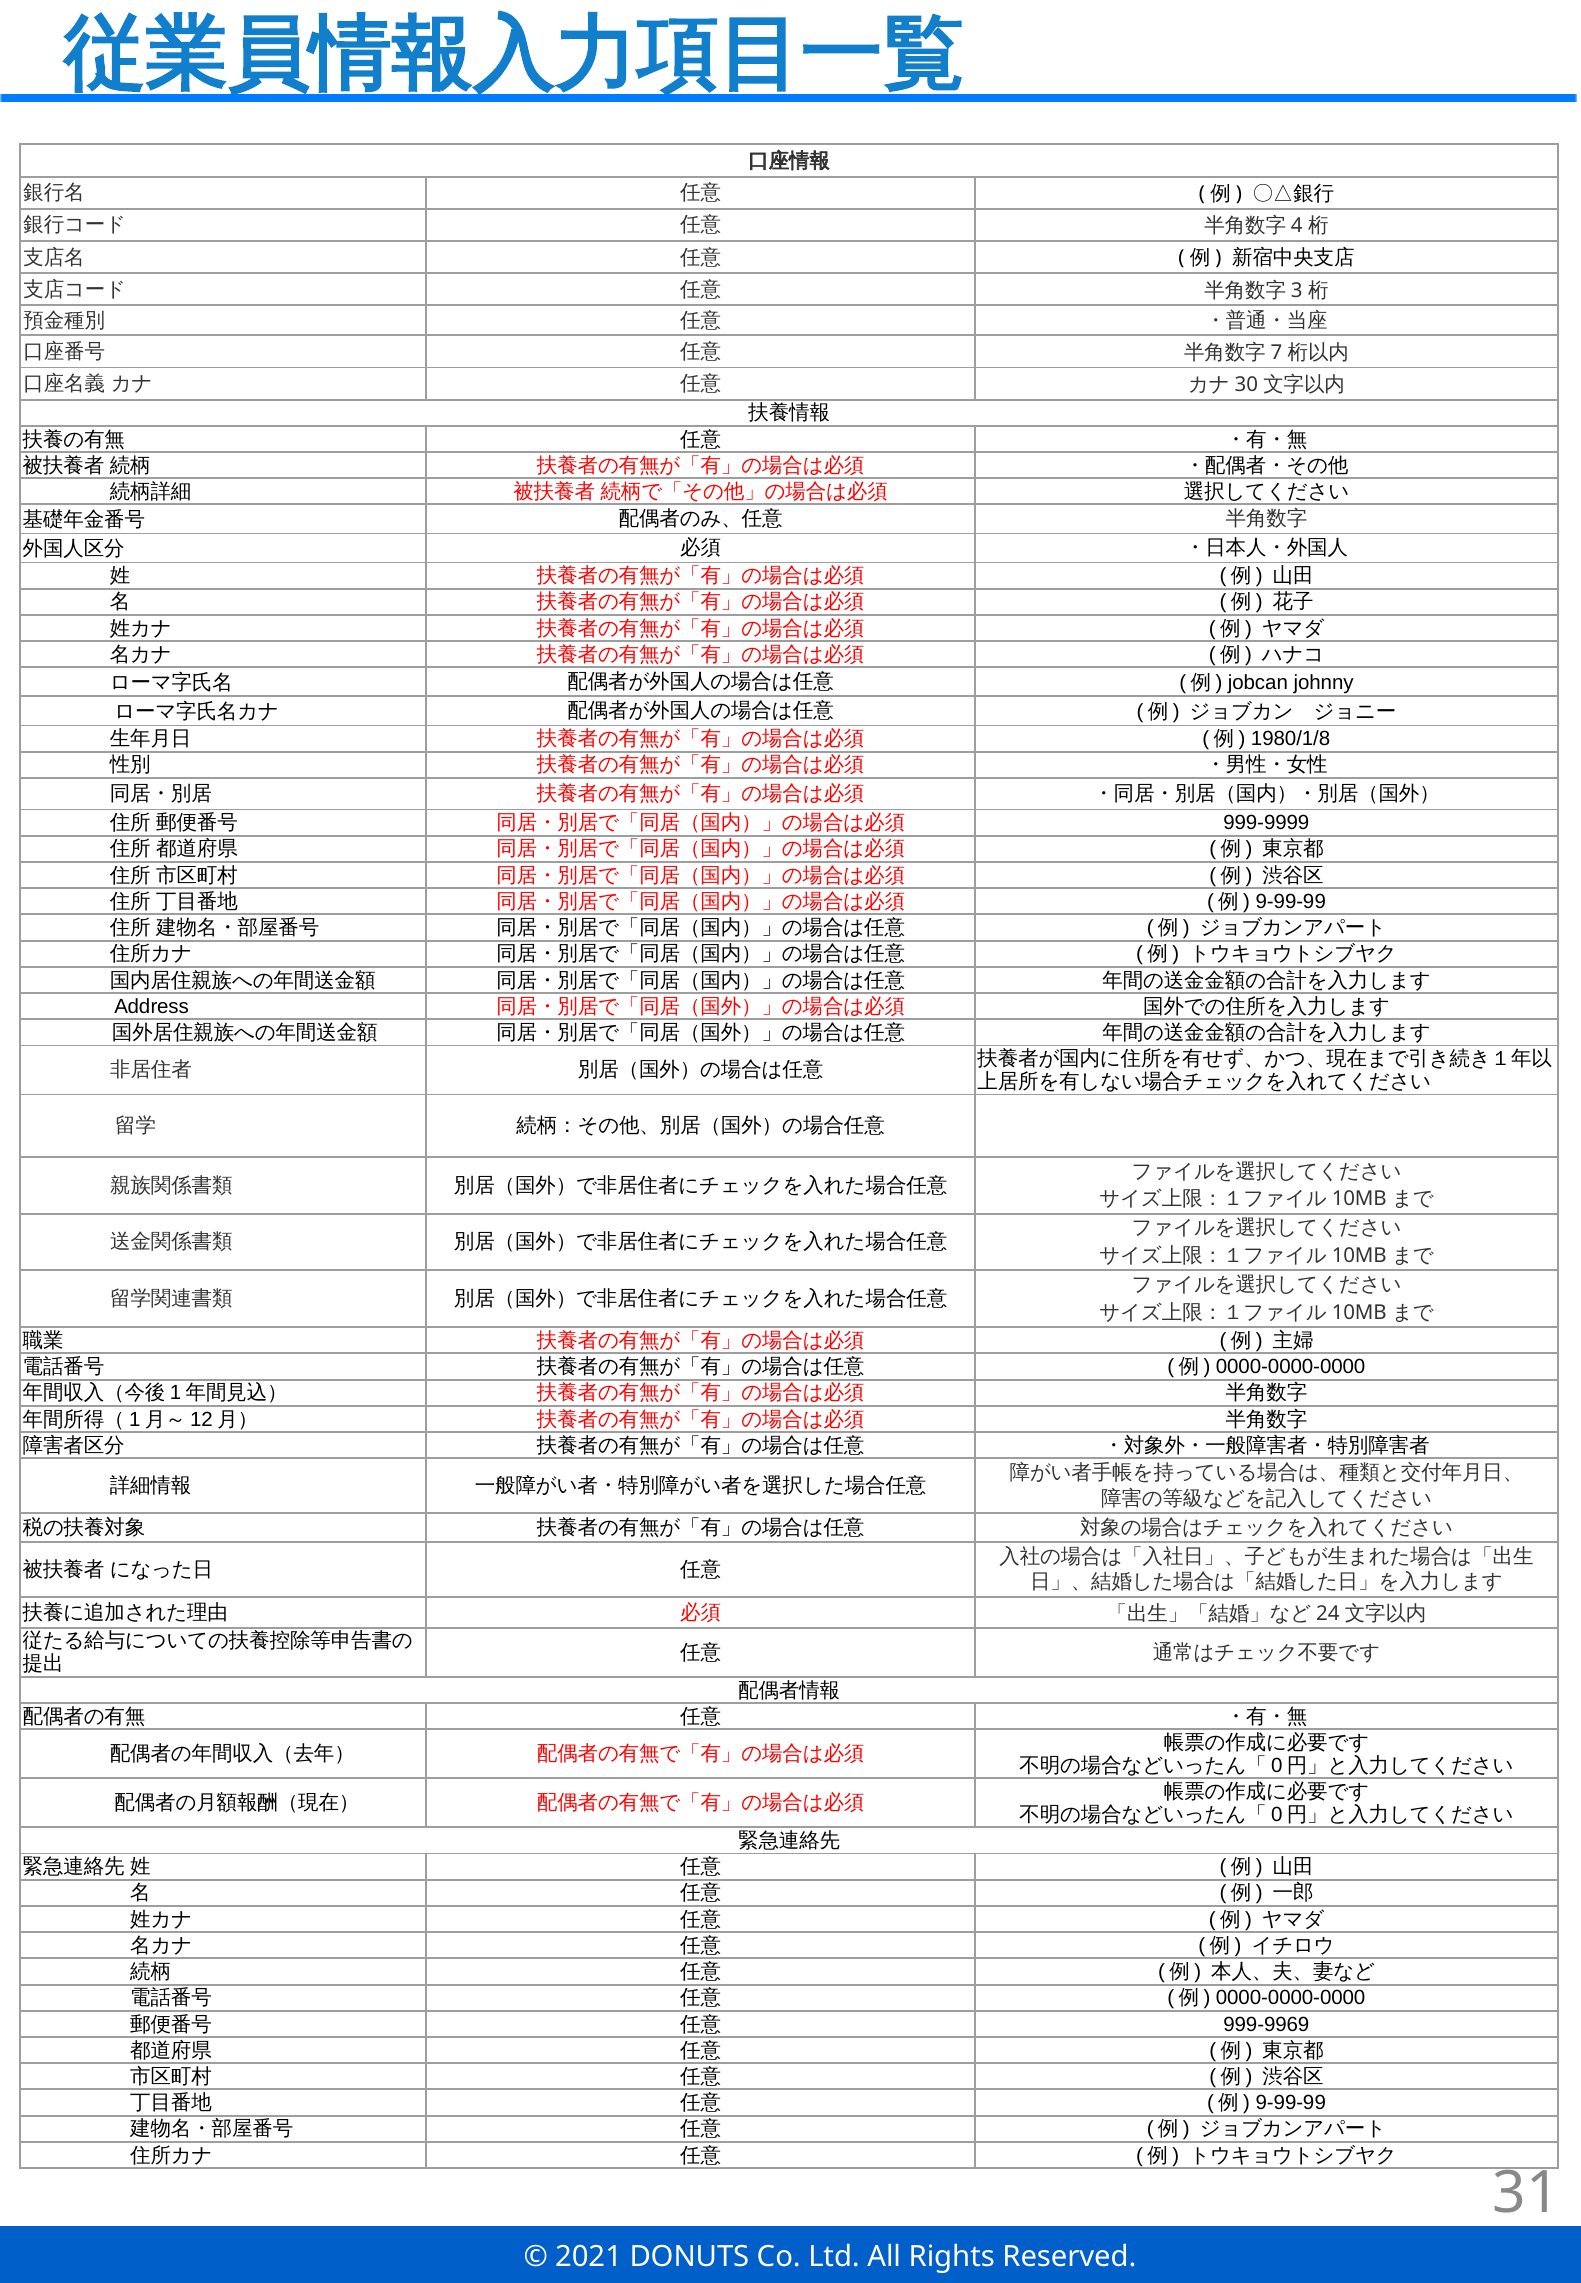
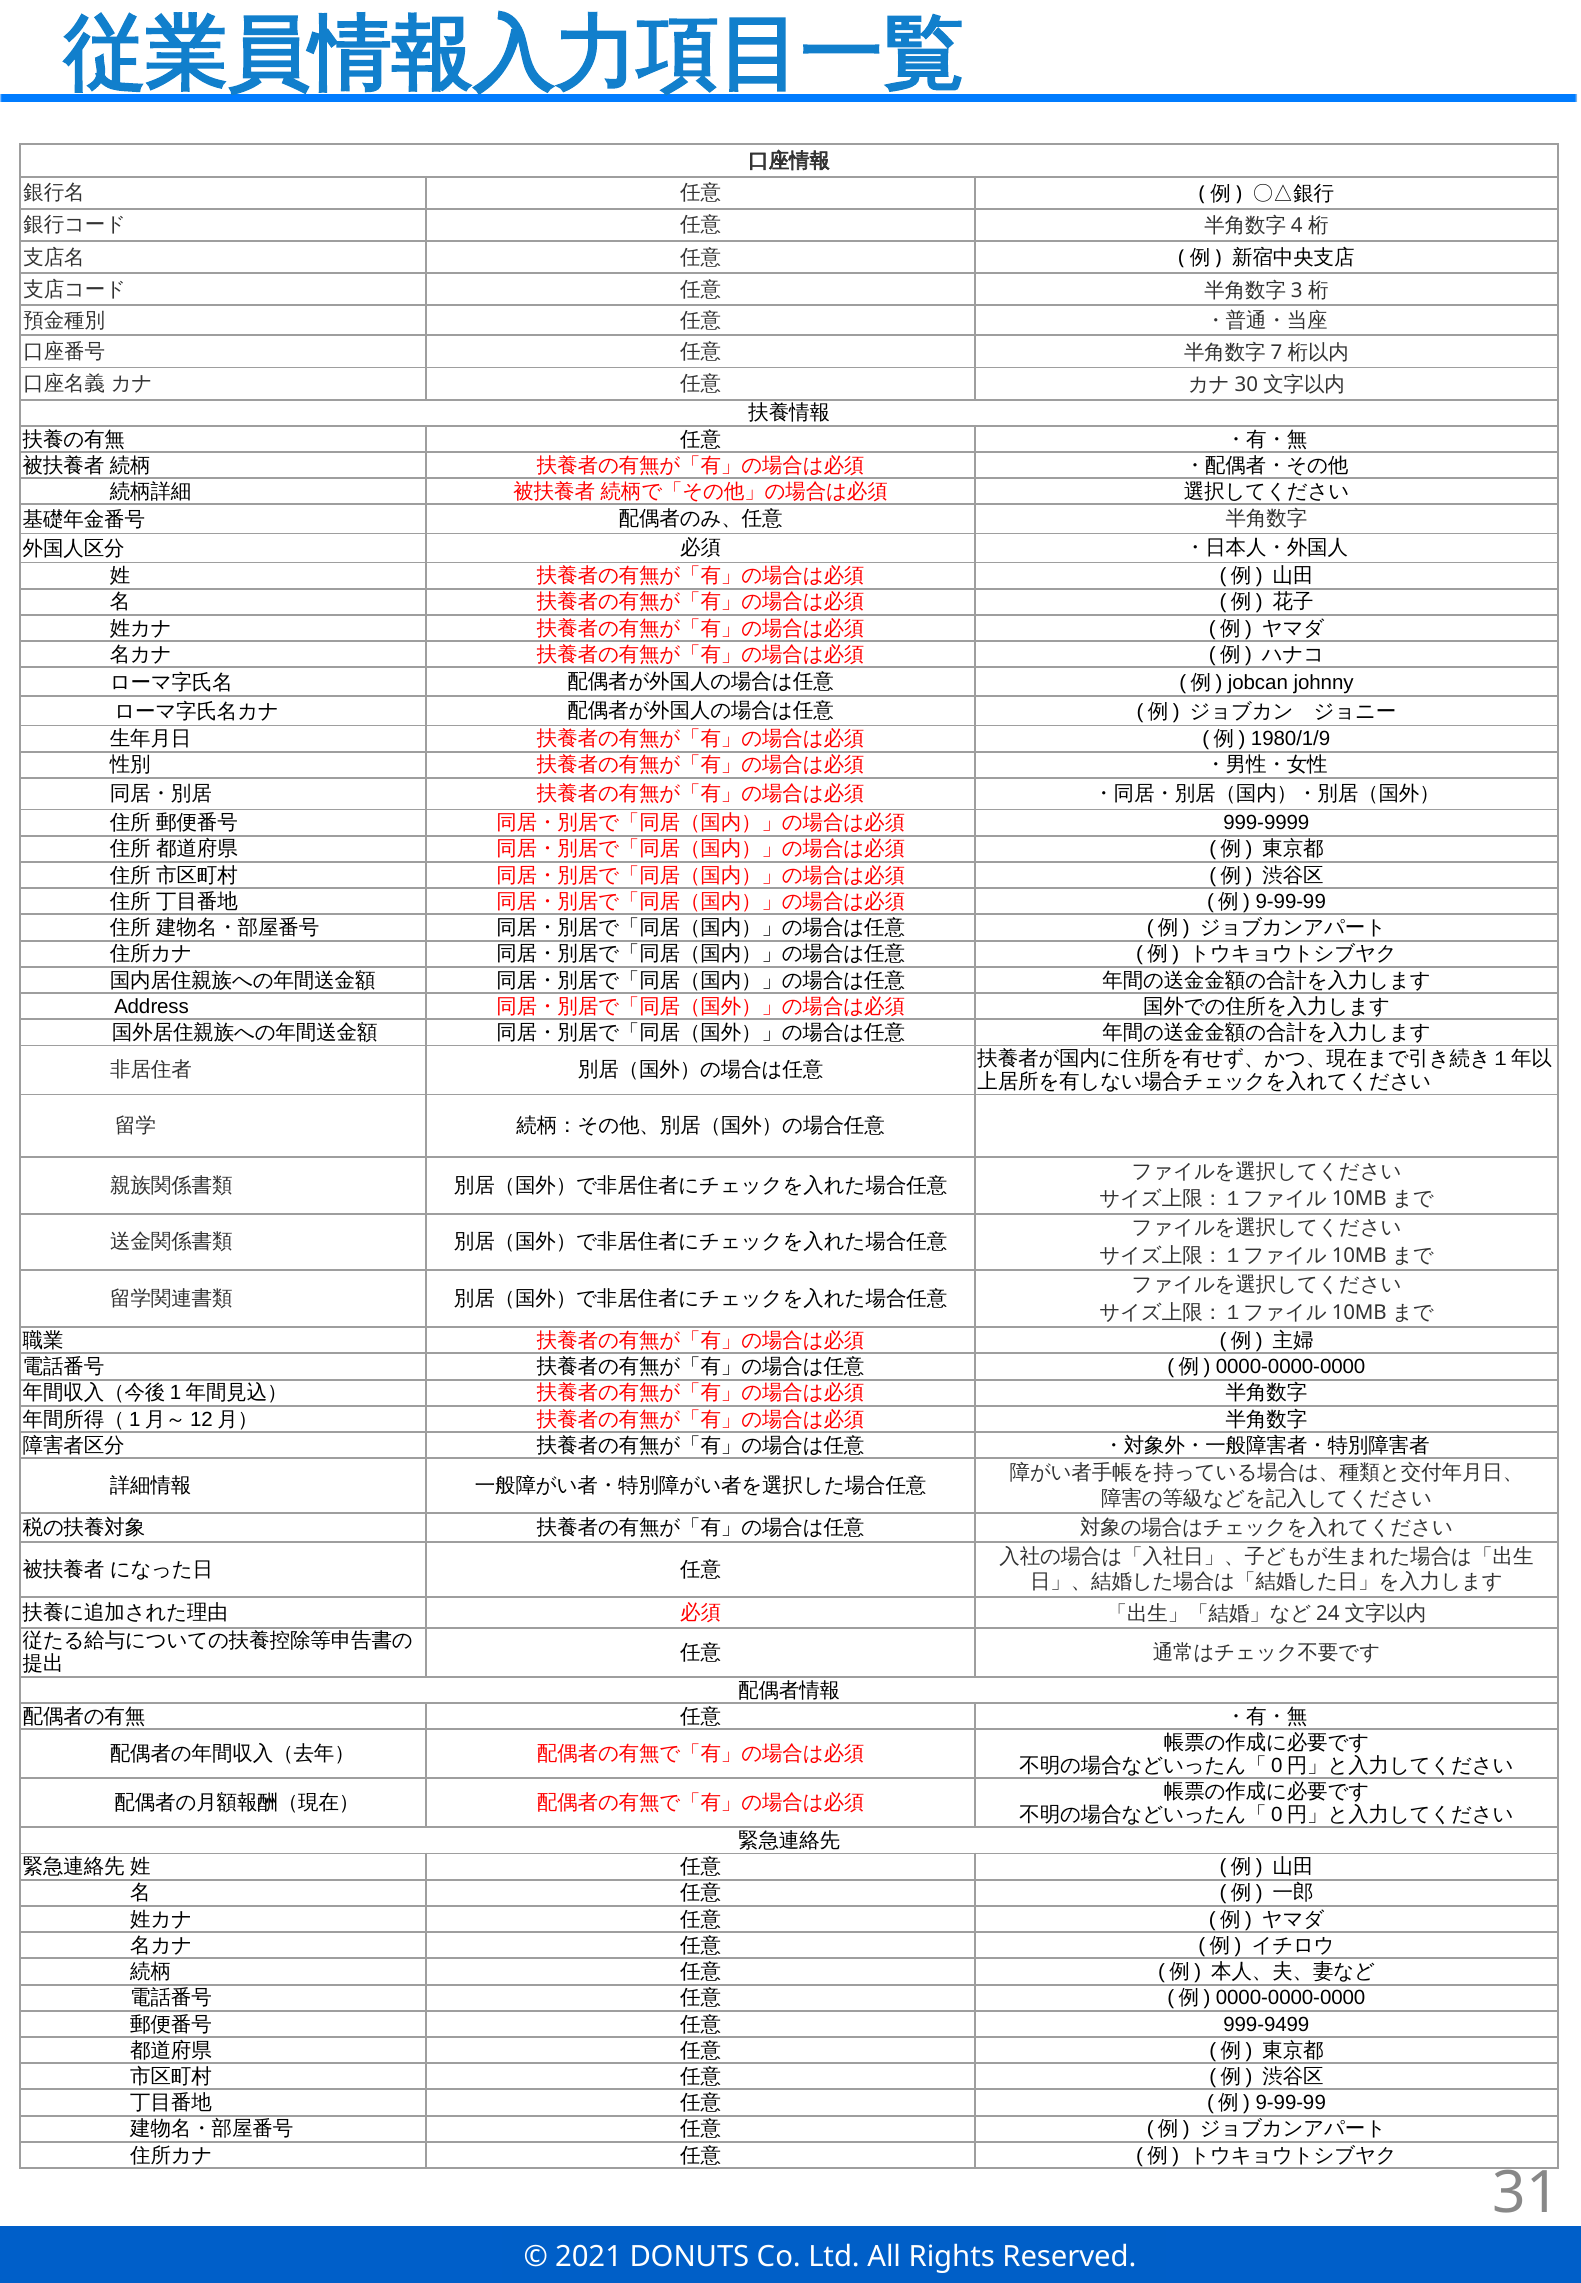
1980/1/8: 1980/1/8 -> 1980/1/9
999-9969: 999-9969 -> 999-9499
